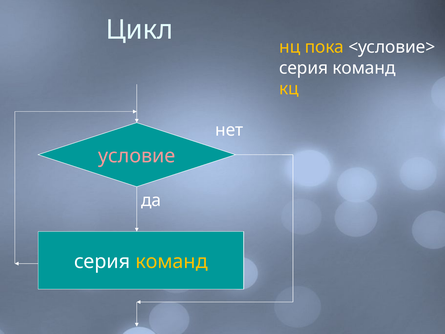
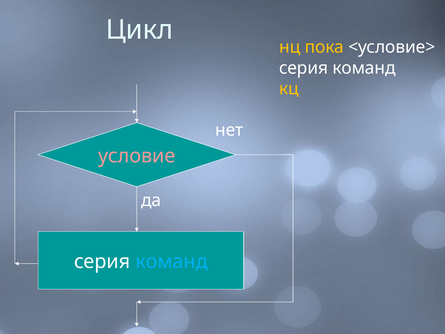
команд at (172, 262) colour: yellow -> light blue
